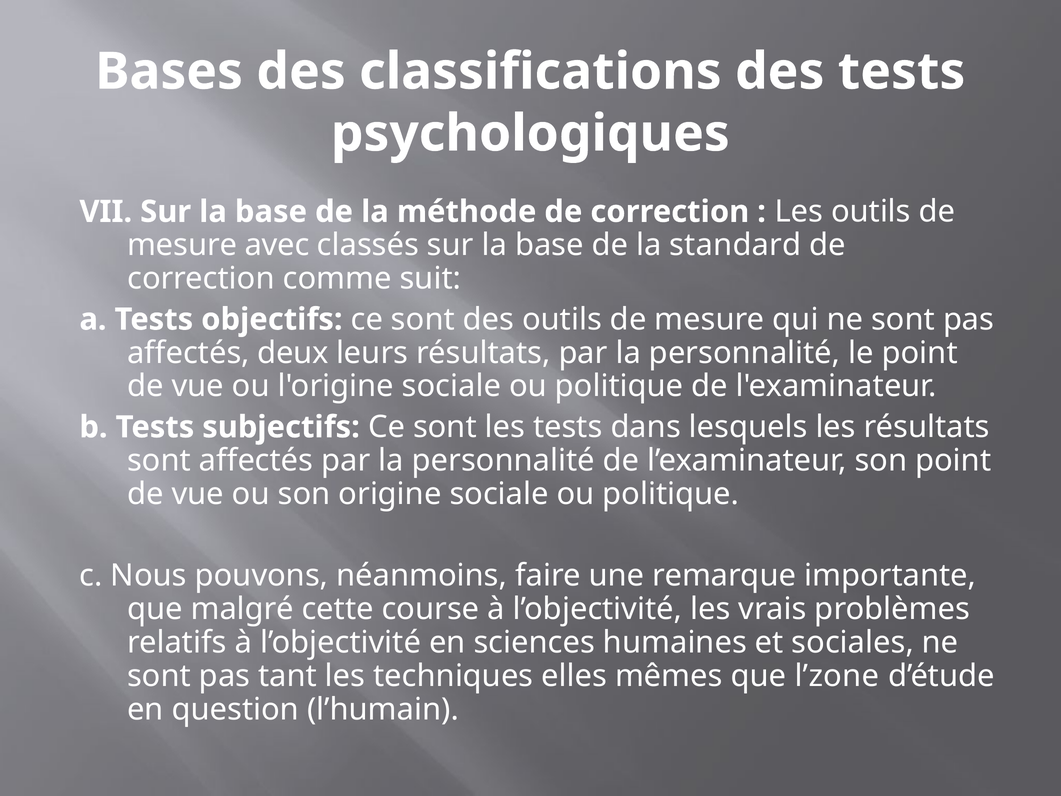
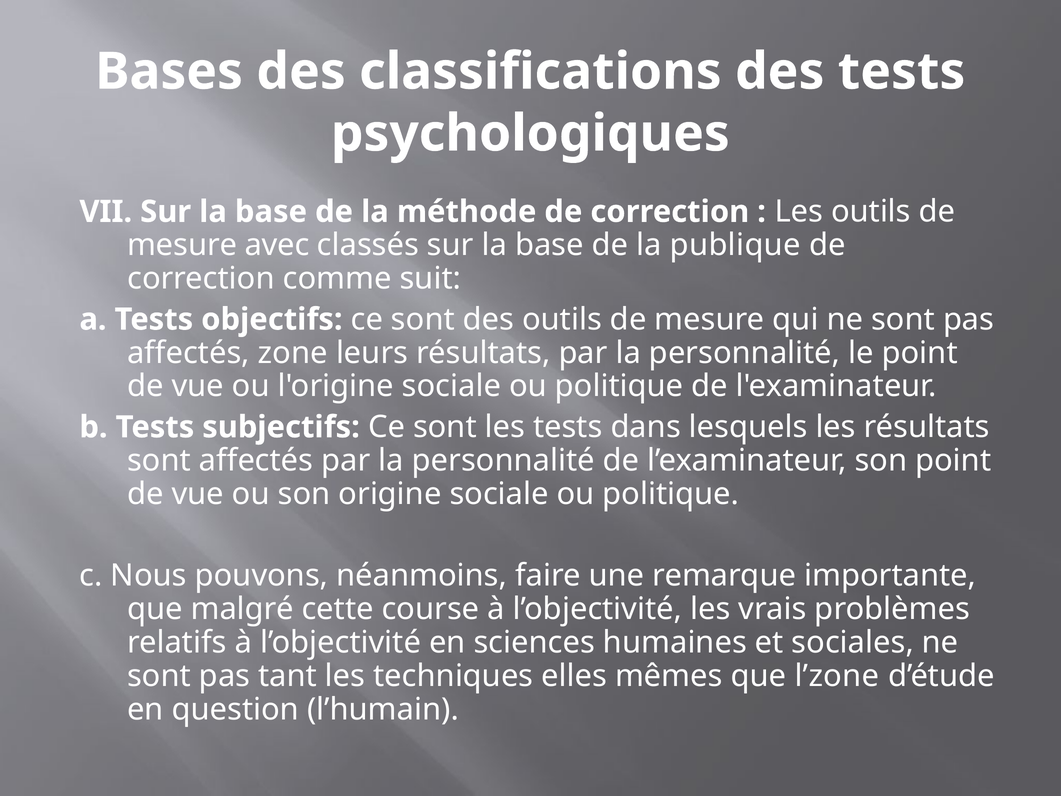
standard: standard -> publique
deux: deux -> zone
